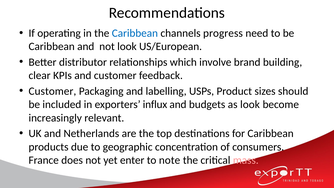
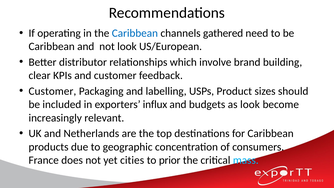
progress: progress -> gathered
enter: enter -> cities
note: note -> prior
mass colour: pink -> light blue
